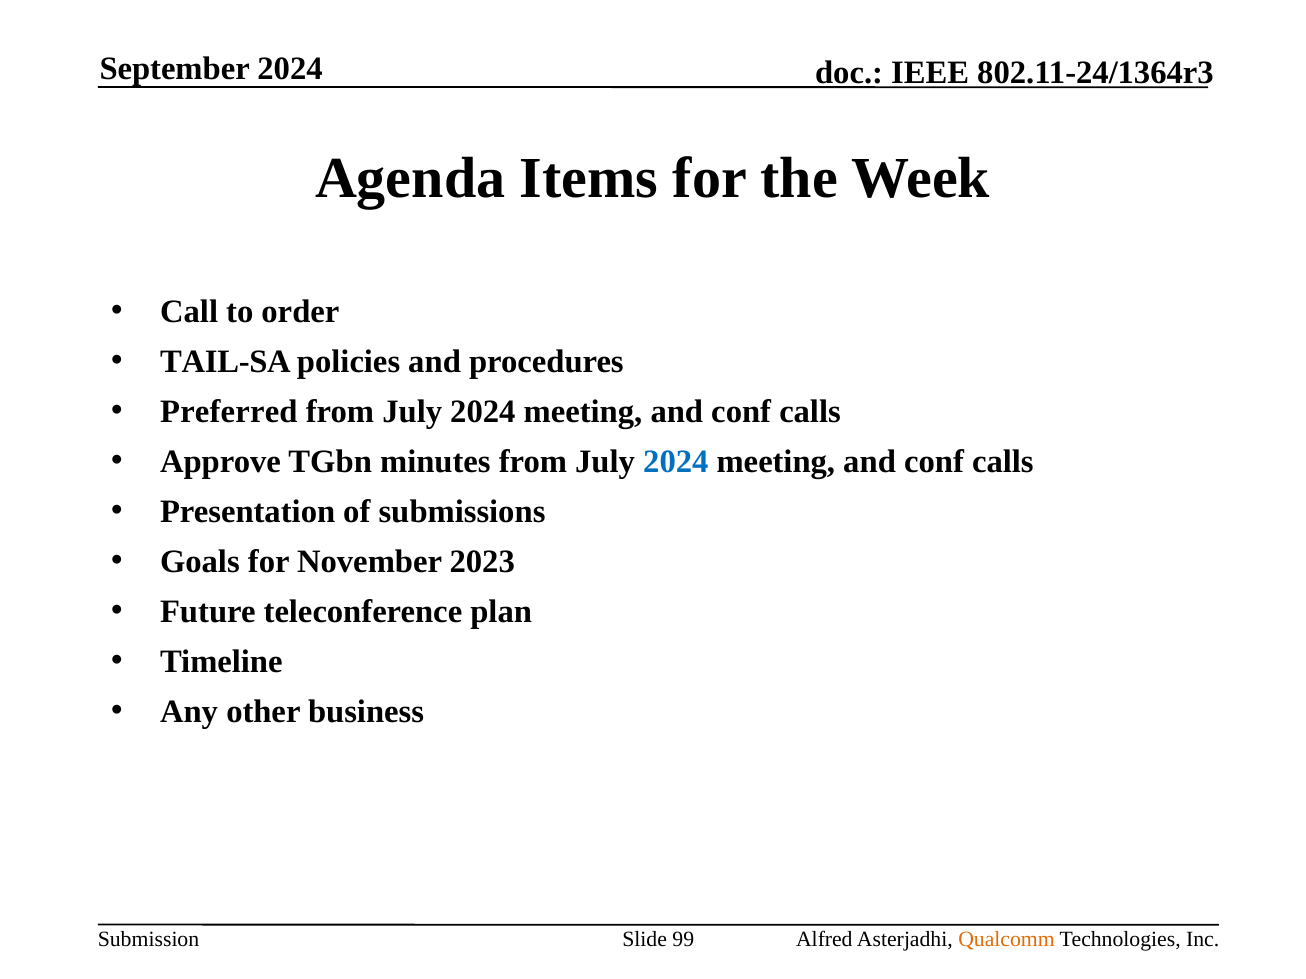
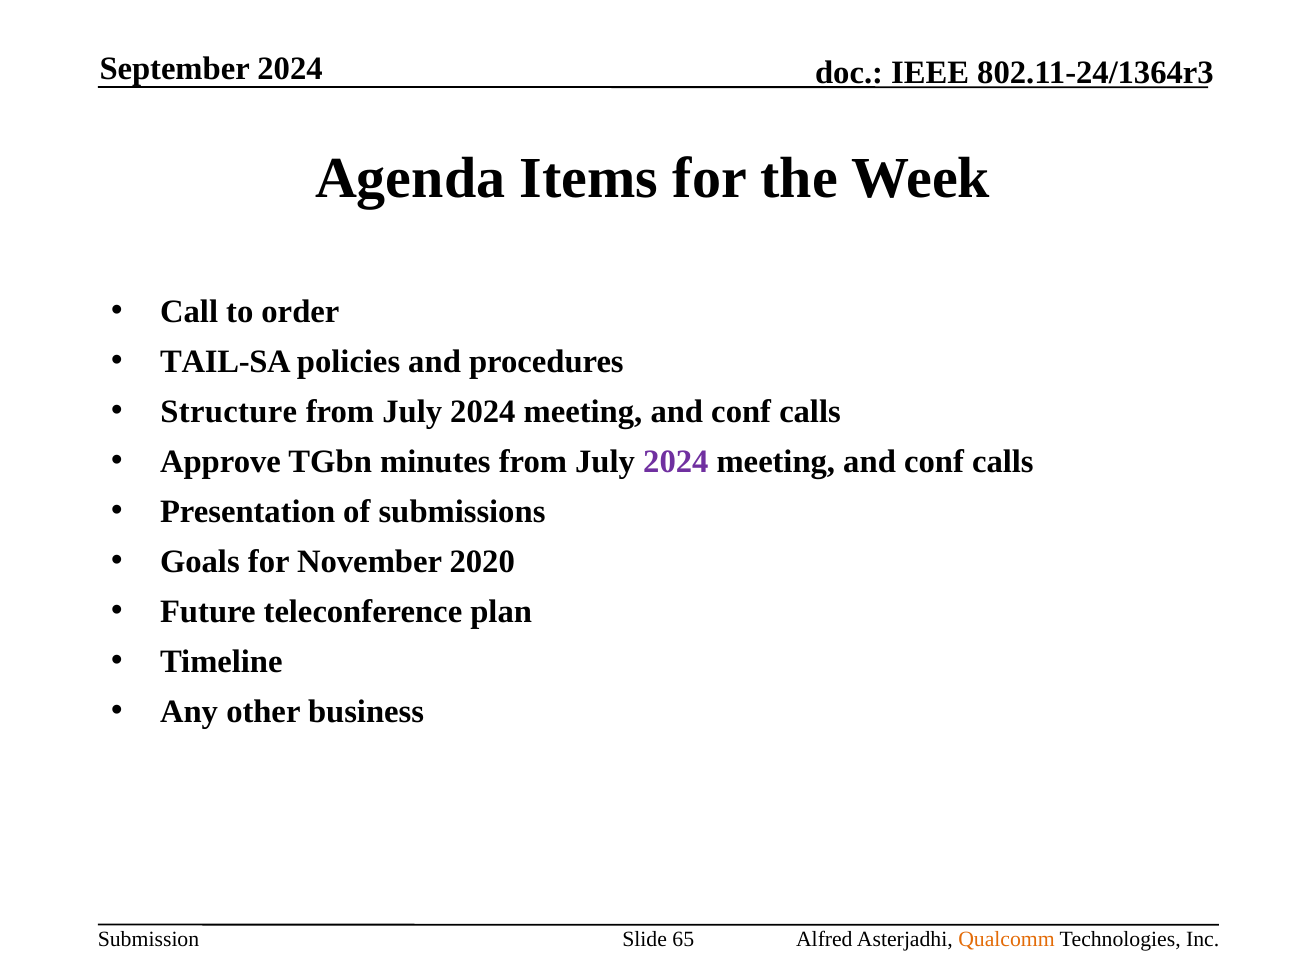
Preferred: Preferred -> Structure
2024 at (676, 462) colour: blue -> purple
2023: 2023 -> 2020
99: 99 -> 65
